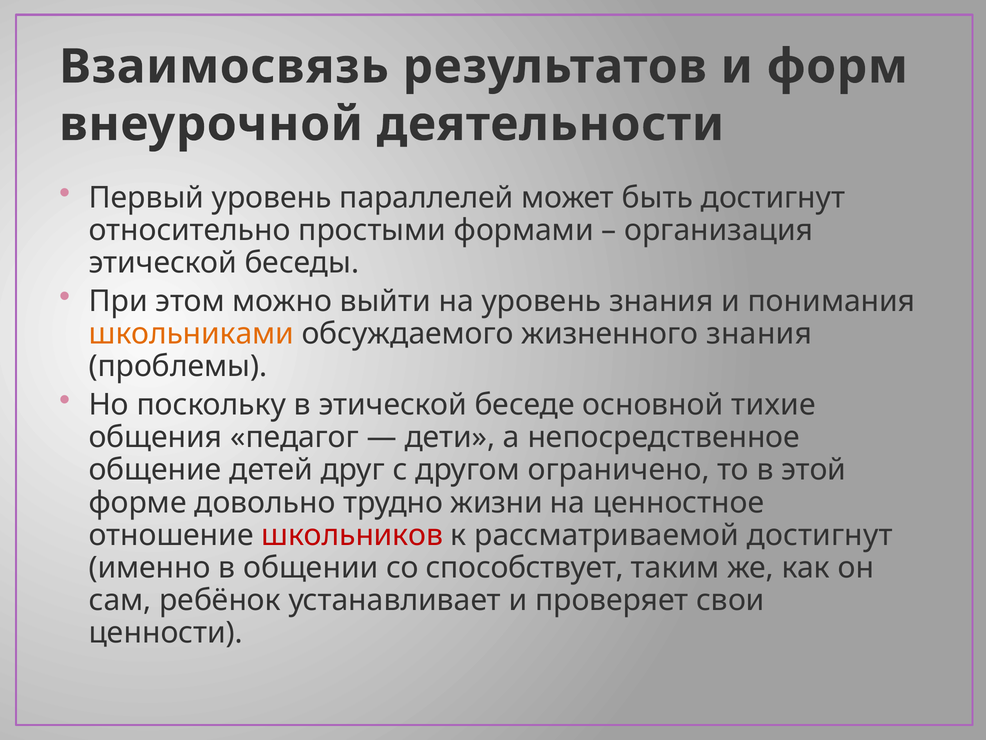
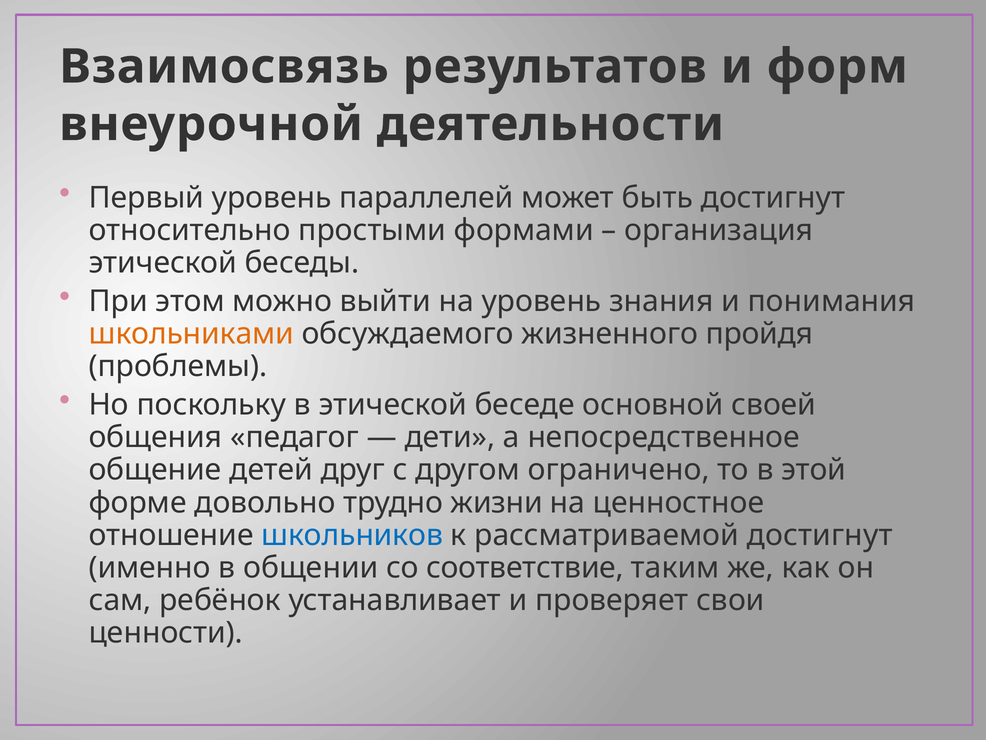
жизненного знания: знания -> пройдя
тихие: тихие -> своей
школьников colour: red -> blue
способствует: способствует -> соответствие
